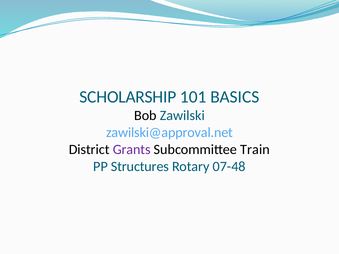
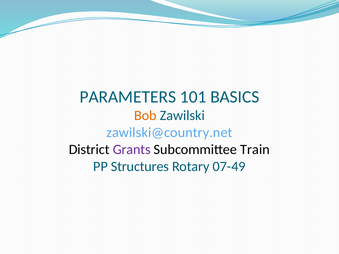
SCHOLARSHIP: SCHOLARSHIP -> PARAMETERS
Bob colour: black -> orange
zawilski@approval.net: zawilski@approval.net -> zawilski@country.net
07-48: 07-48 -> 07-49
